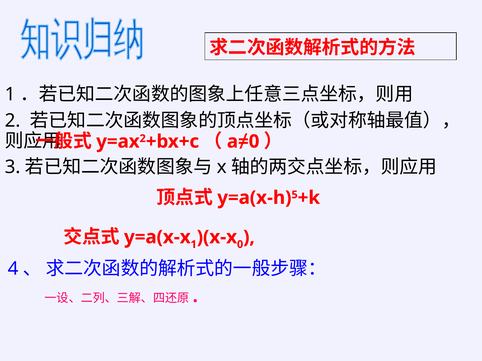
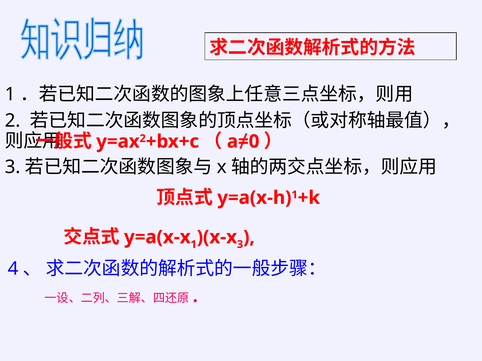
5 at (295, 195): 5 -> 1
0 at (240, 245): 0 -> 3
